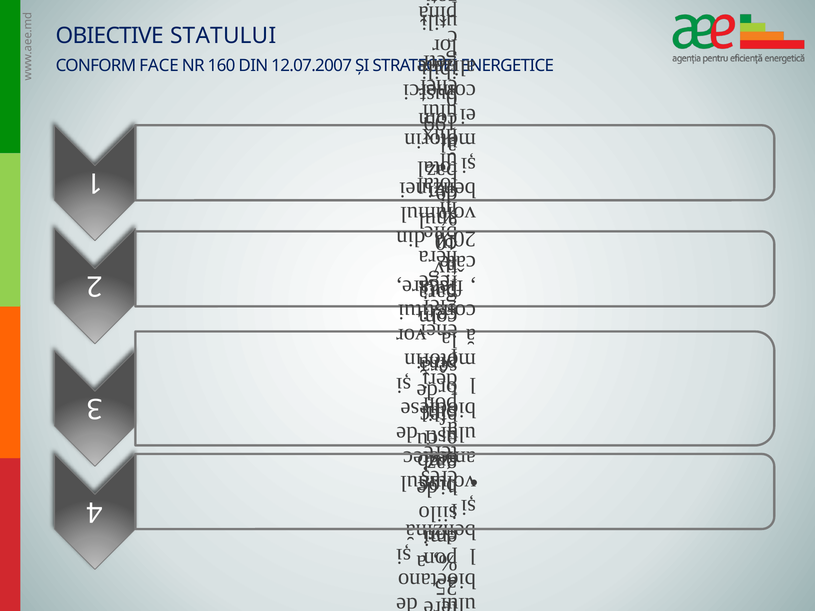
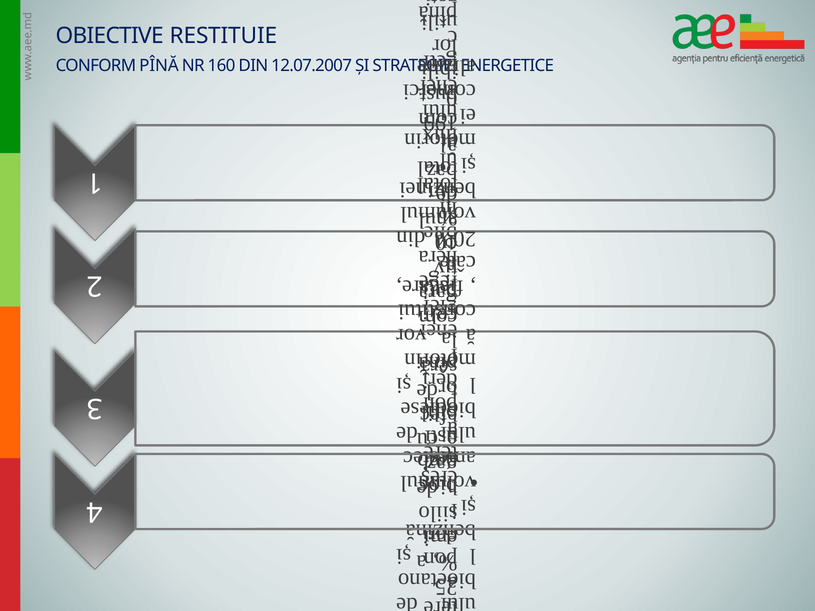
STATULUI: STATULUI -> RESTITUIE
FACE: FACE -> PÎNĂ
